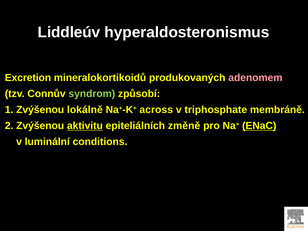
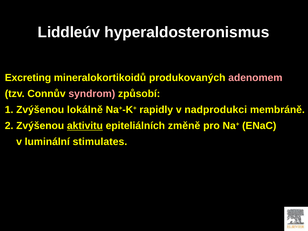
Excretion: Excretion -> Excreting
syndrom colour: light green -> pink
across: across -> rapidly
triphosphate: triphosphate -> nadprodukci
ENaC underline: present -> none
conditions: conditions -> stimulates
